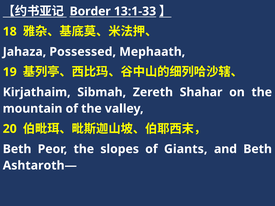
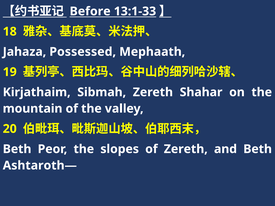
Border: Border -> Before
of Giants: Giants -> Zereth
